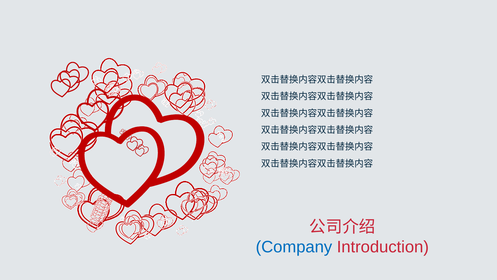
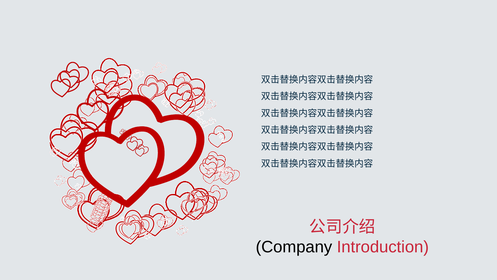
Company colour: blue -> black
